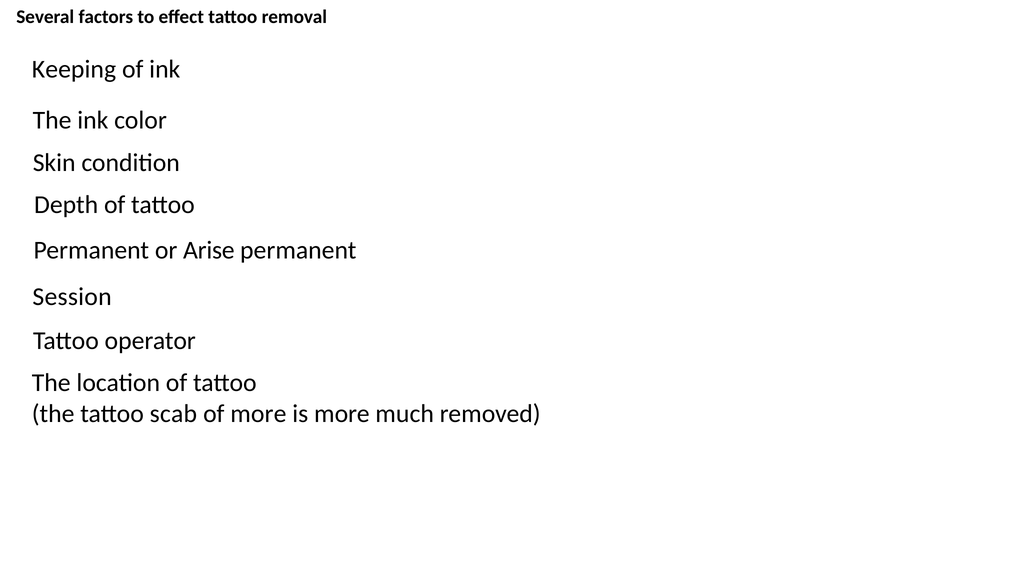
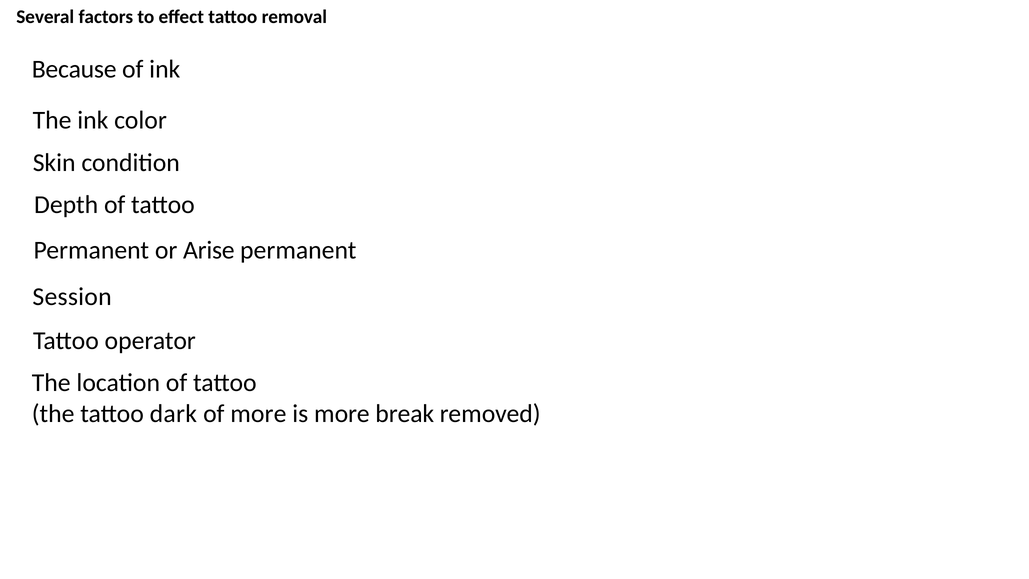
Keeping: Keeping -> Because
scab: scab -> dark
much: much -> break
